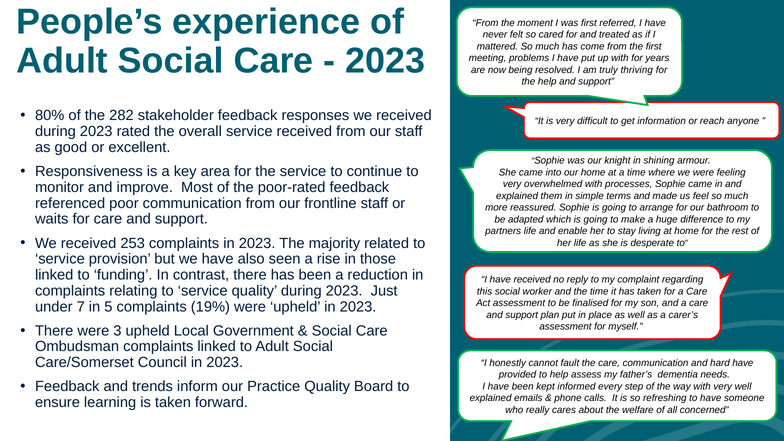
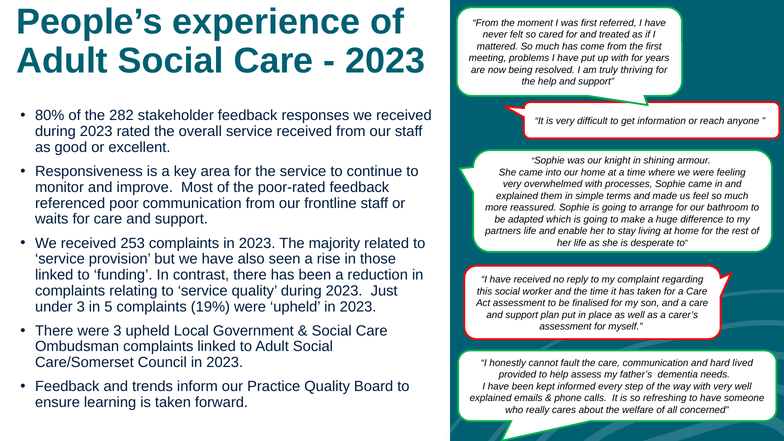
under 7: 7 -> 3
hard have: have -> lived
